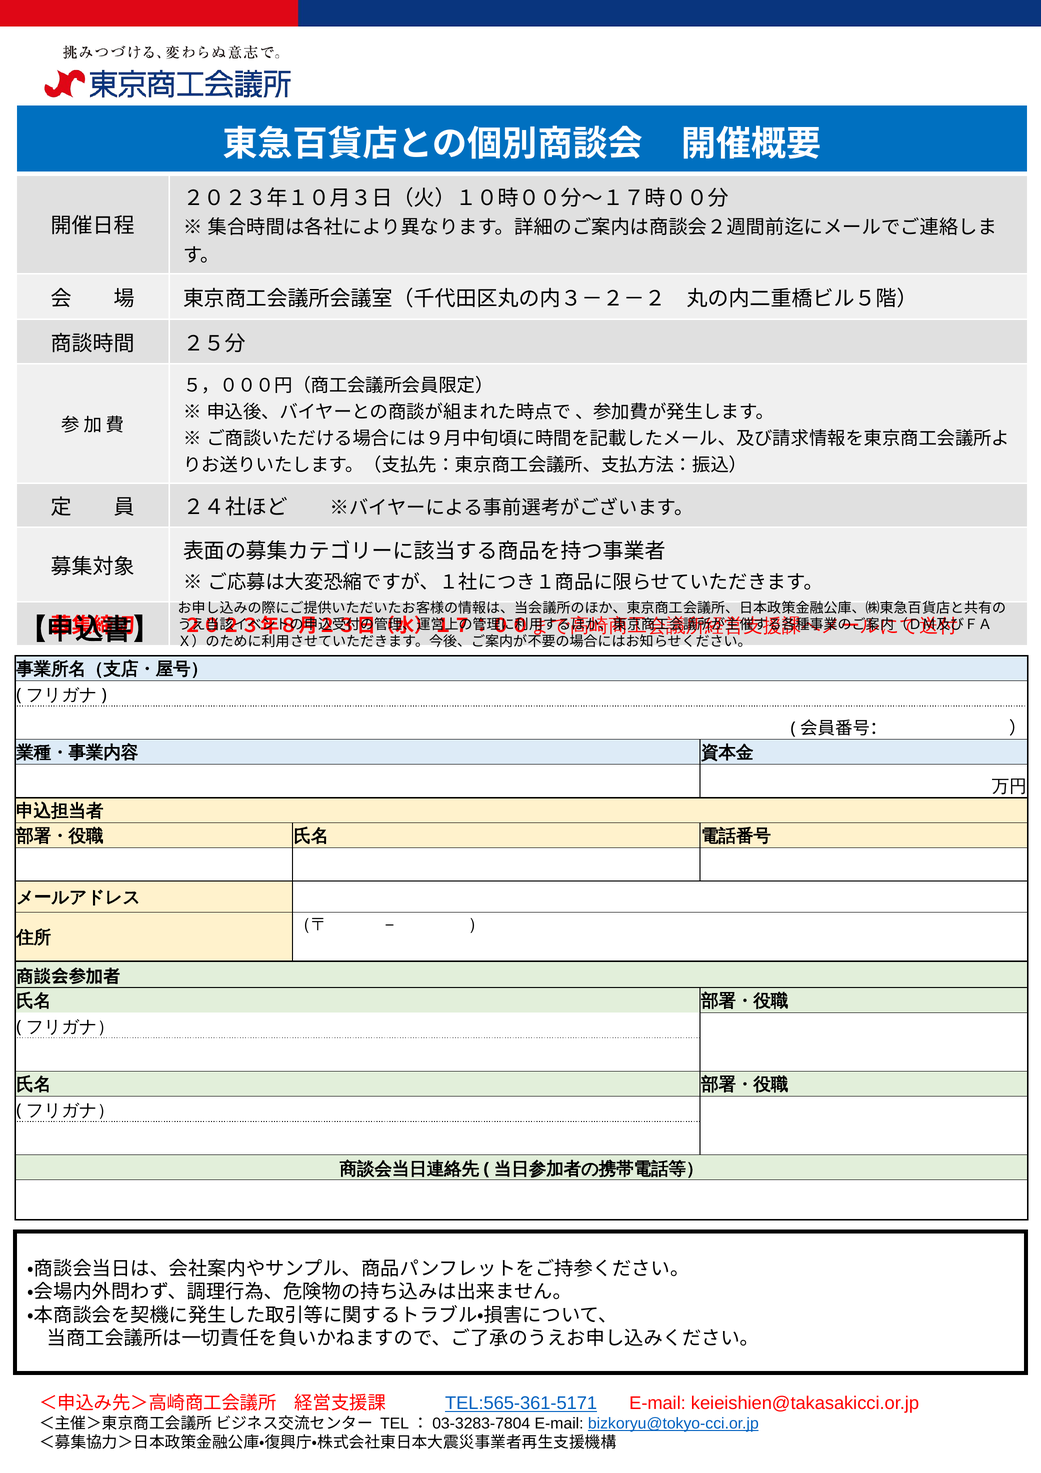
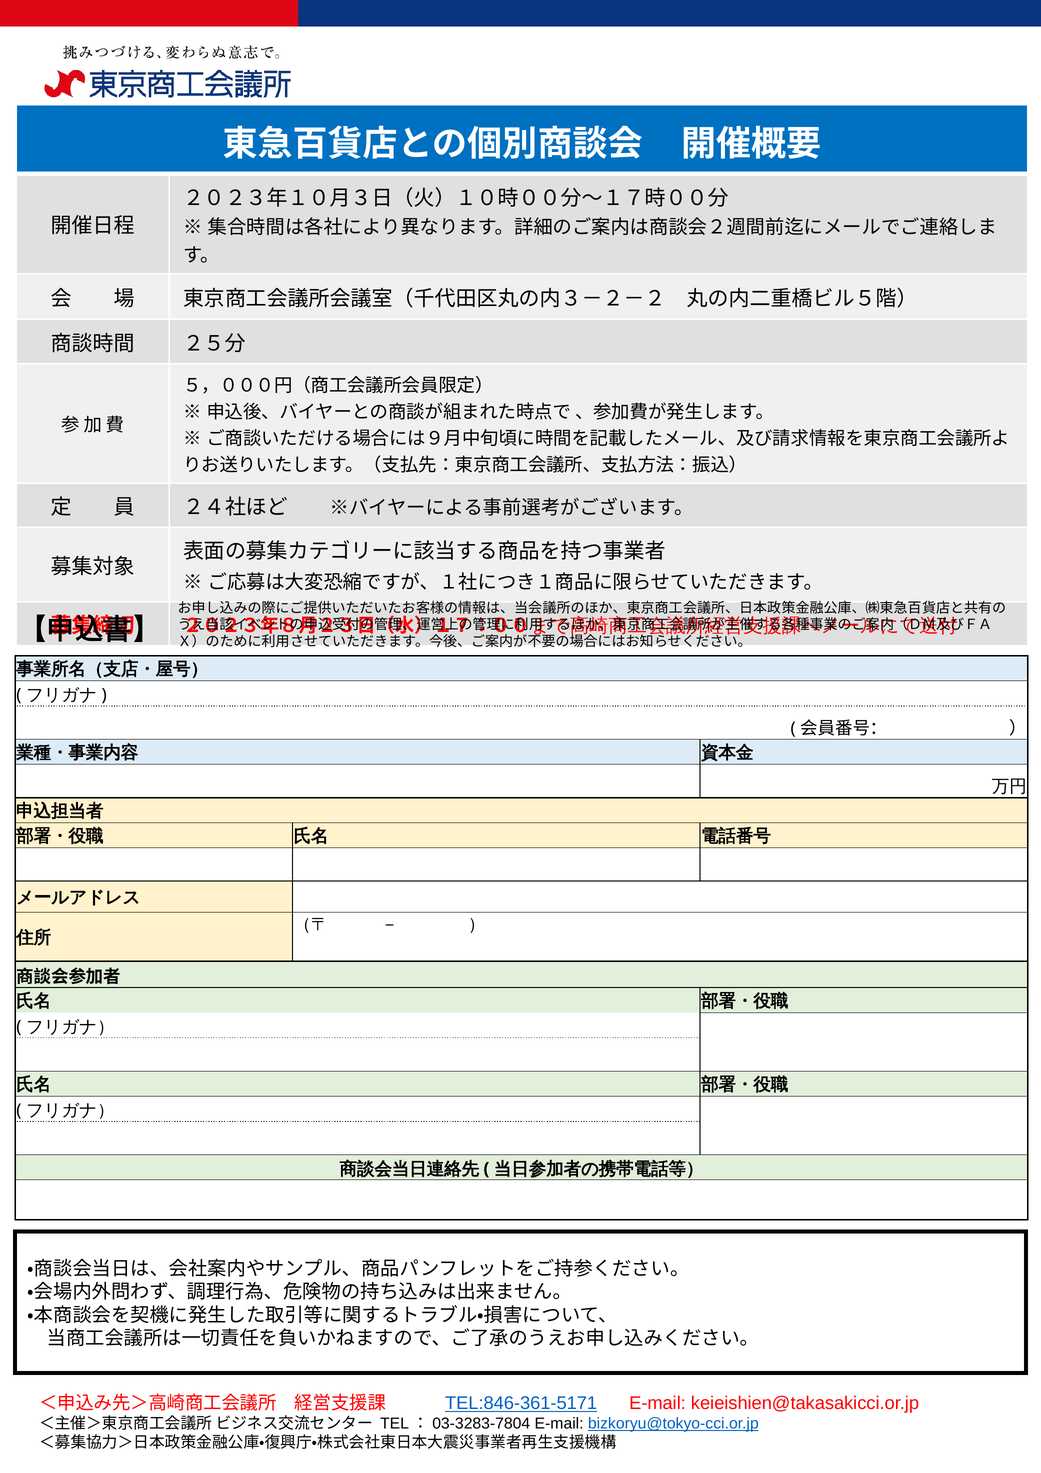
TEL:565-361-5171: TEL:565-361-5171 -> TEL:846-361-5171
